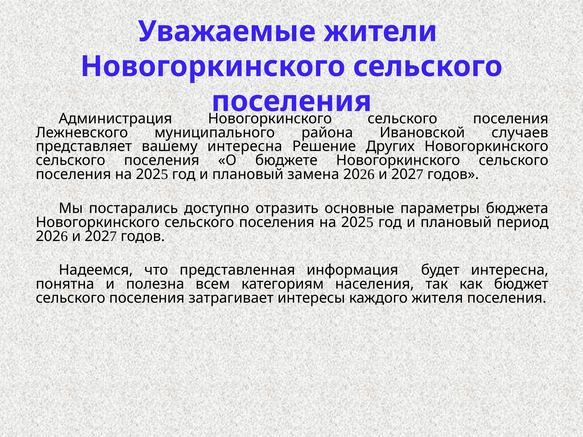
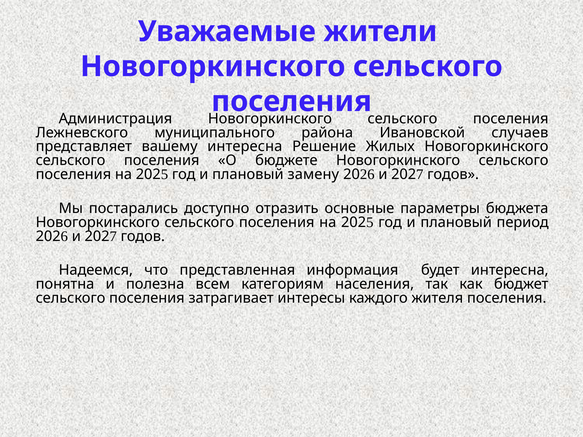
Других: Других -> Жилых
замена: замена -> замену
